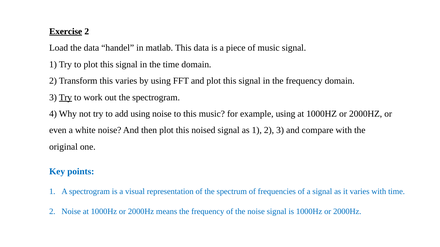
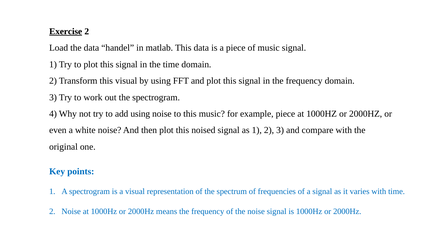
this varies: varies -> visual
Try at (65, 98) underline: present -> none
example using: using -> piece
